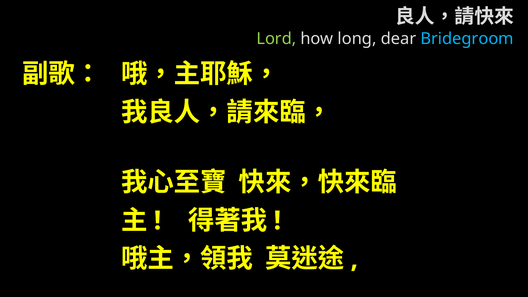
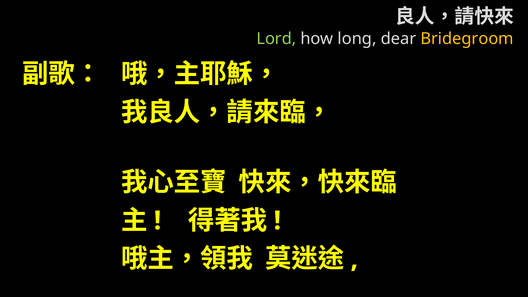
Bridegroom colour: light blue -> yellow
